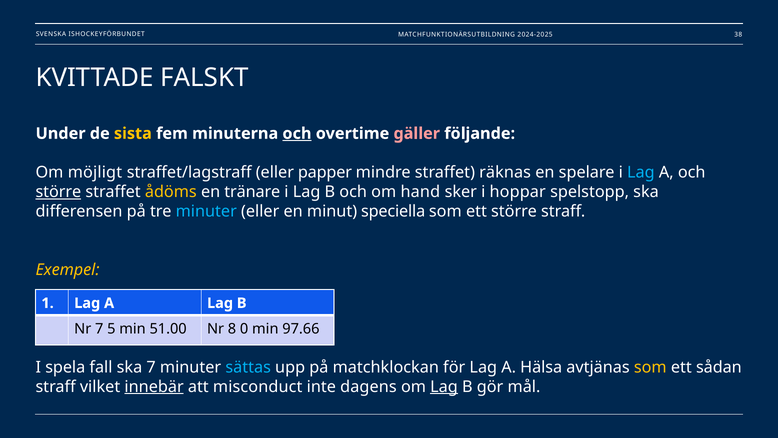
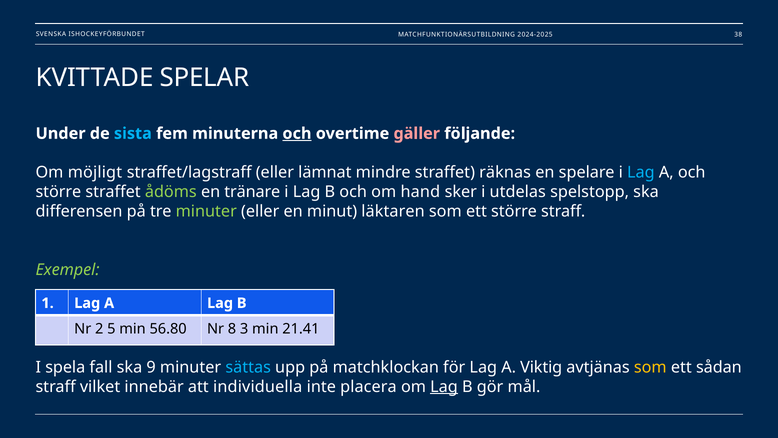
FALSKT: FALSKT -> SPELAR
sista colour: yellow -> light blue
papper: papper -> lämnat
större at (58, 192) underline: present -> none
ådöms colour: yellow -> light green
hoppar: hoppar -> utdelas
minuter at (206, 211) colour: light blue -> light green
speciella: speciella -> läktaren
Exempel colour: yellow -> light green
Nr 7: 7 -> 2
51.00: 51.00 -> 56.80
0: 0 -> 3
97.66: 97.66 -> 21.41
ska 7: 7 -> 9
Hälsa: Hälsa -> Viktig
innebär underline: present -> none
misconduct: misconduct -> individuella
dagens: dagens -> placera
